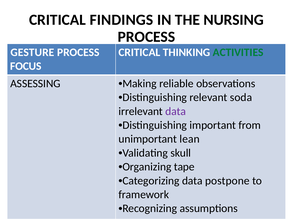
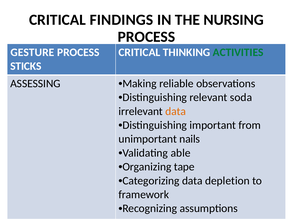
FOCUS: FOCUS -> STICKS
data at (176, 112) colour: purple -> orange
lean: lean -> nails
skull: skull -> able
postpone: postpone -> depletion
